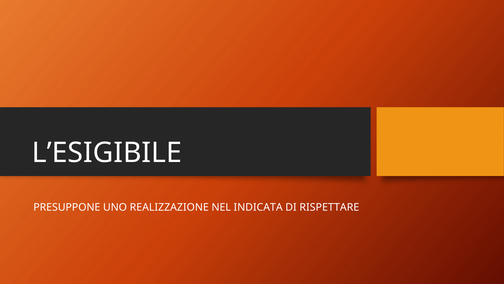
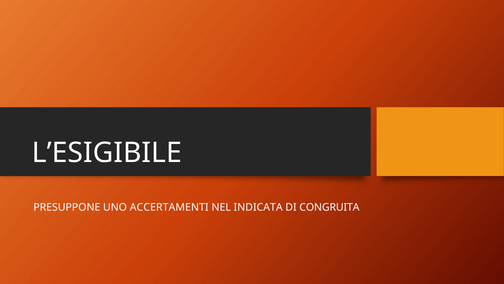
REALIZZAZIONE: REALIZZAZIONE -> ACCERTAMENTI
RISPETTARE: RISPETTARE -> CONGRUITA
